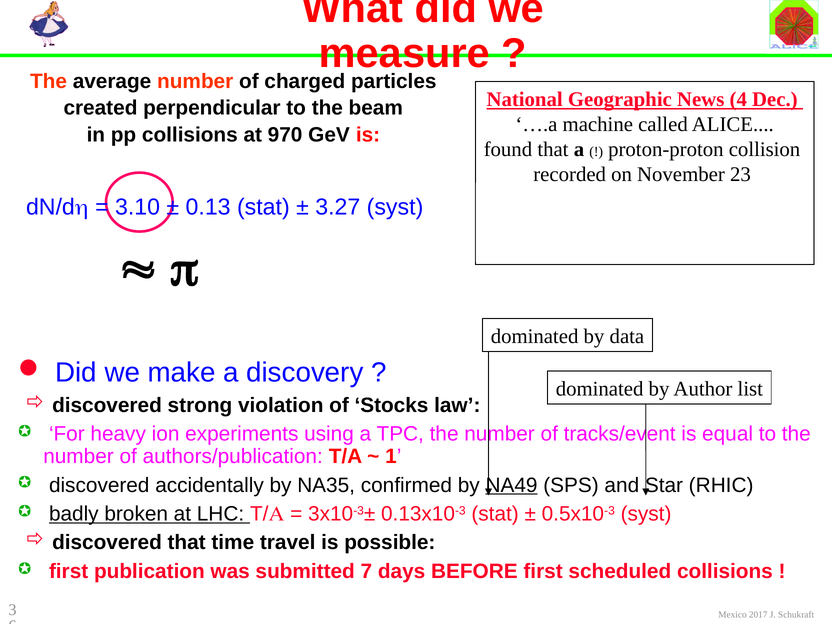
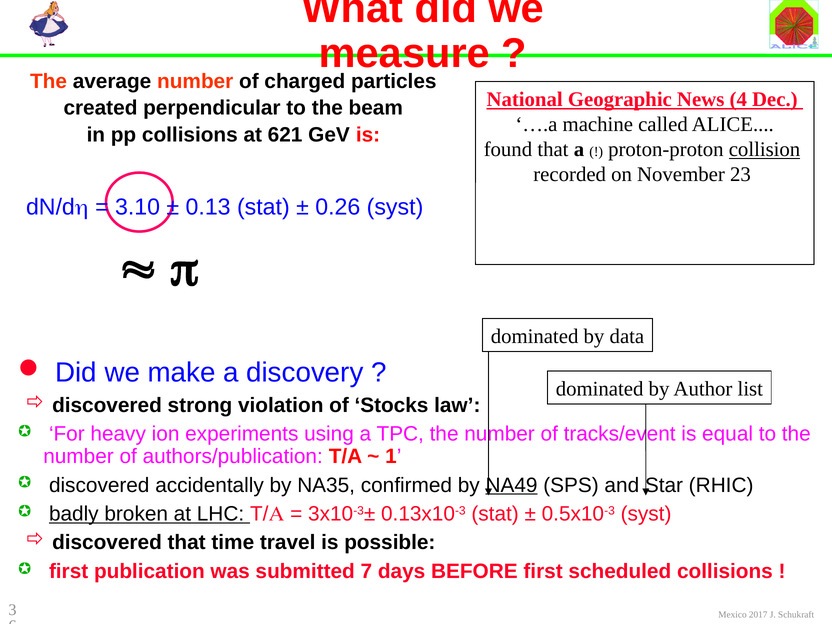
970: 970 -> 621
collision underline: none -> present
3.27: 3.27 -> 0.26
